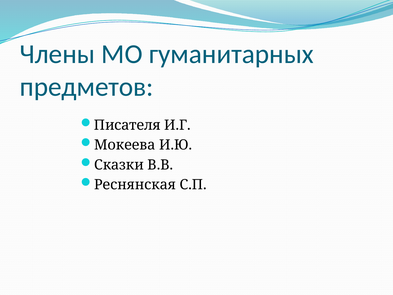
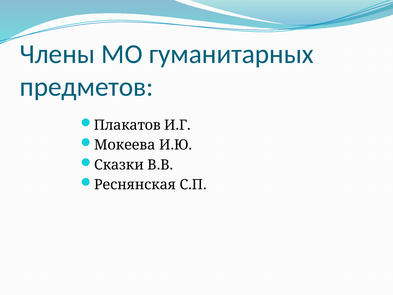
Писателя: Писателя -> Плакатов
